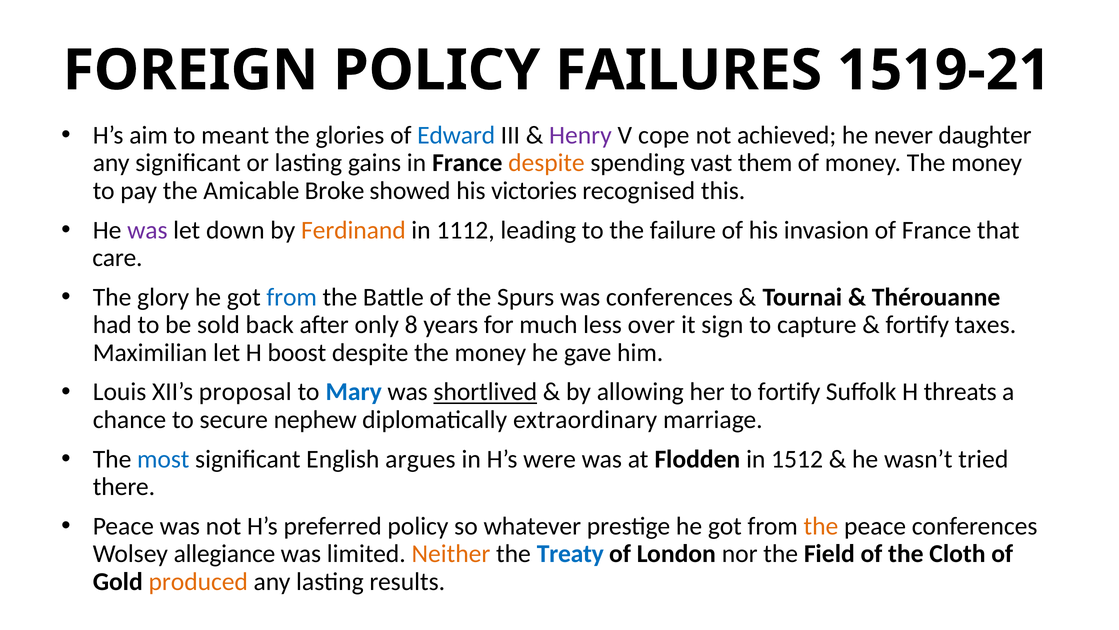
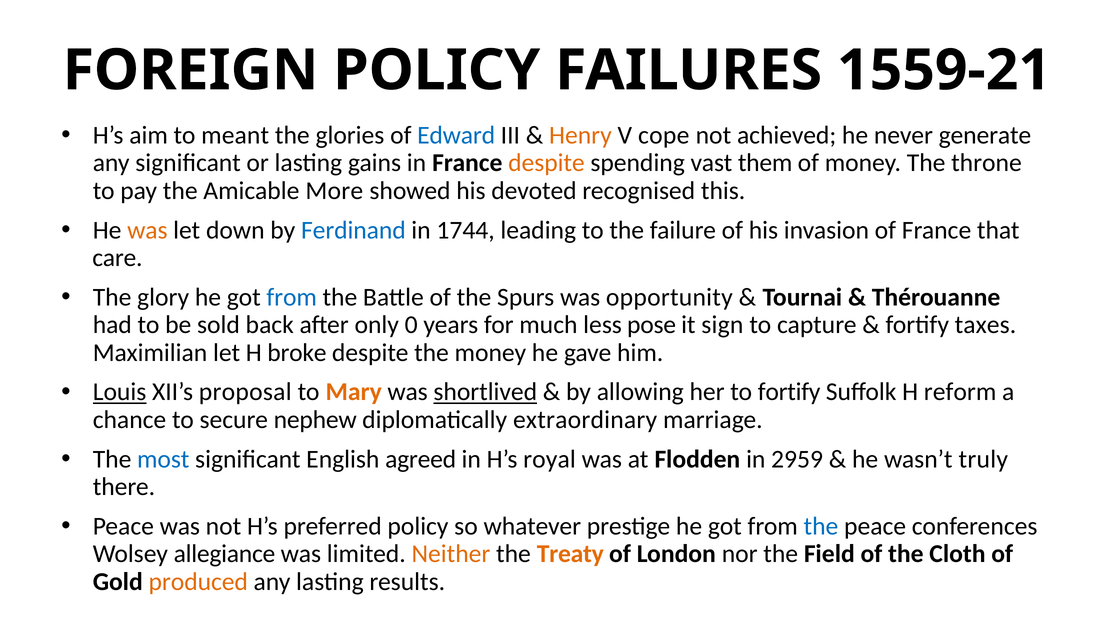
1519-21: 1519-21 -> 1559-21
Henry colour: purple -> orange
daughter: daughter -> generate
money The money: money -> throne
Broke: Broke -> More
victories: victories -> devoted
was at (147, 230) colour: purple -> orange
Ferdinand colour: orange -> blue
1112: 1112 -> 1744
was conferences: conferences -> opportunity
8: 8 -> 0
over: over -> pose
boost: boost -> broke
Louis underline: none -> present
Mary colour: blue -> orange
threats: threats -> reform
argues: argues -> agreed
were: were -> royal
1512: 1512 -> 2959
tried: tried -> truly
the at (821, 526) colour: orange -> blue
Treaty colour: blue -> orange
